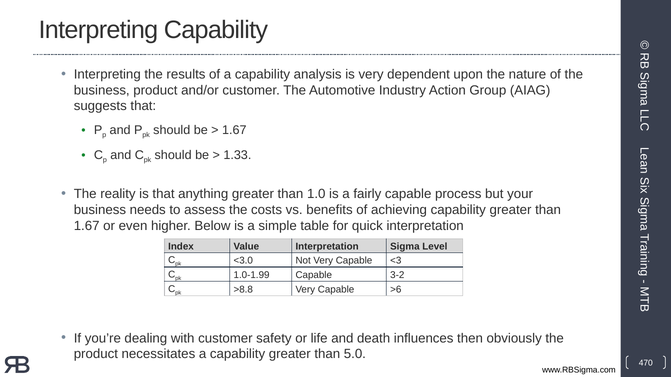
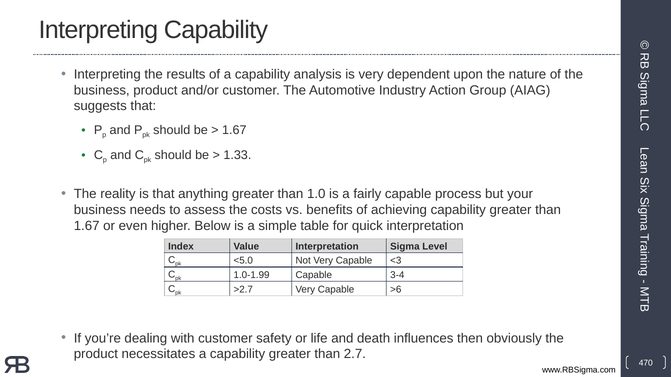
<3.0: <3.0 -> <5.0
3-2: 3-2 -> 3-4
>8.8: >8.8 -> >2.7
5.0: 5.0 -> 2.7
